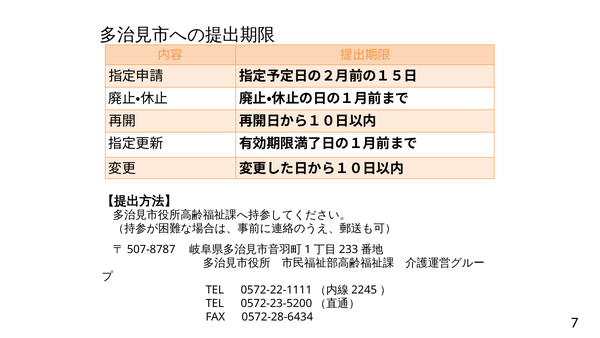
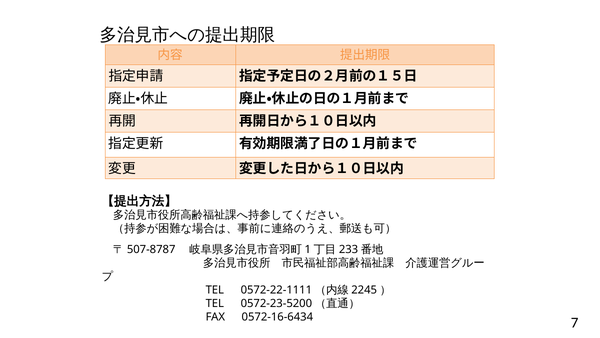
0572-28-6434: 0572-28-6434 -> 0572-16-6434
